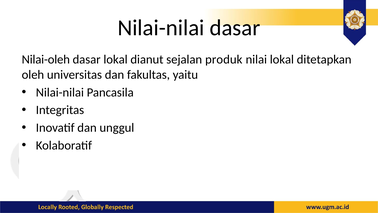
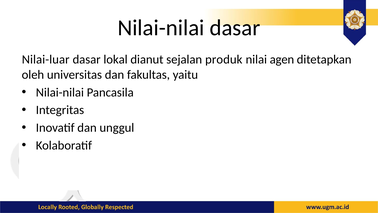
Nilai-oleh: Nilai-oleh -> Nilai-luar
nilai lokal: lokal -> agen
